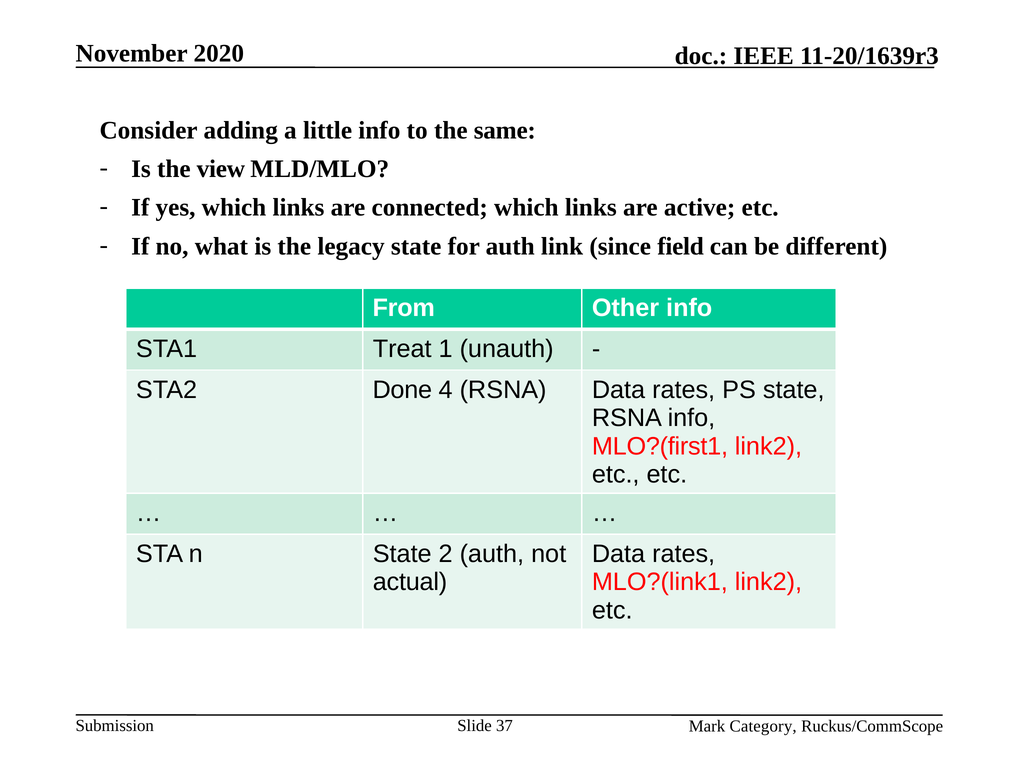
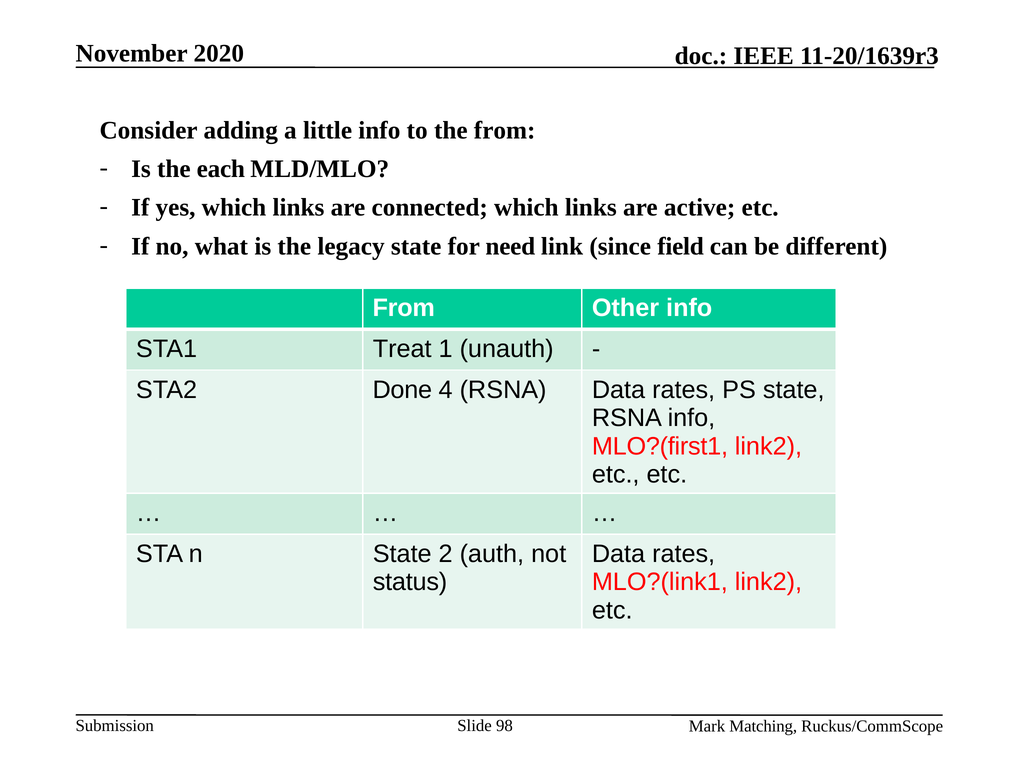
the same: same -> from
view: view -> each
for auth: auth -> need
actual: actual -> status
37: 37 -> 98
Category: Category -> Matching
